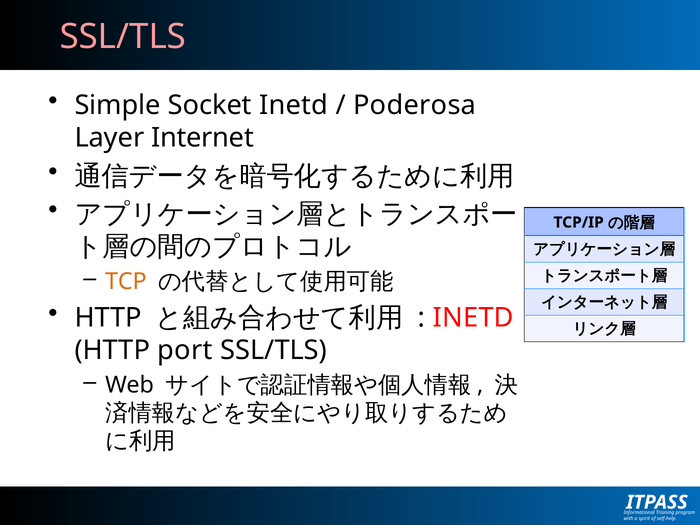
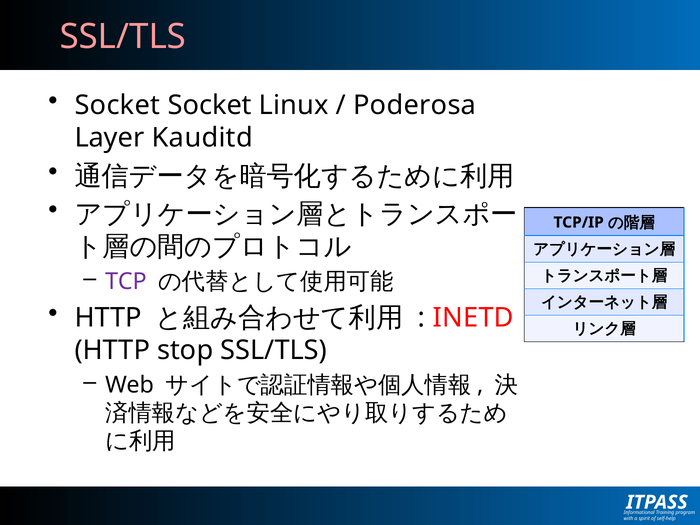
Simple at (118, 105): Simple -> Socket
Socket Inetd: Inetd -> Linux
Internet: Internet -> Kauditd
TCP colour: orange -> purple
port: port -> stop
